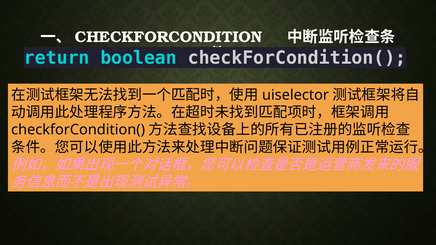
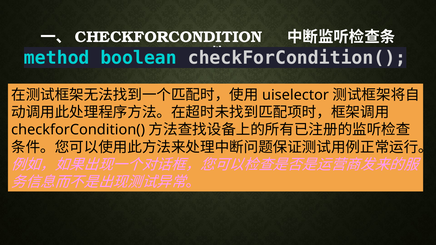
return: return -> method
